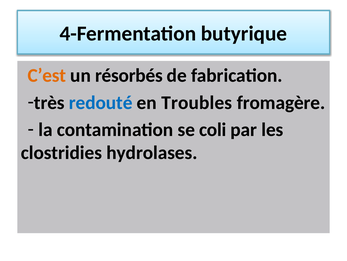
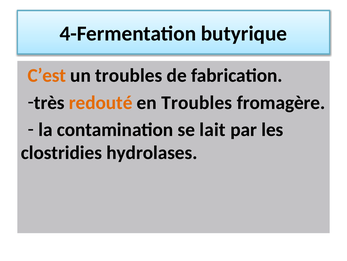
un résorbés: résorbés -> troubles
redouté colour: blue -> orange
coli: coli -> lait
